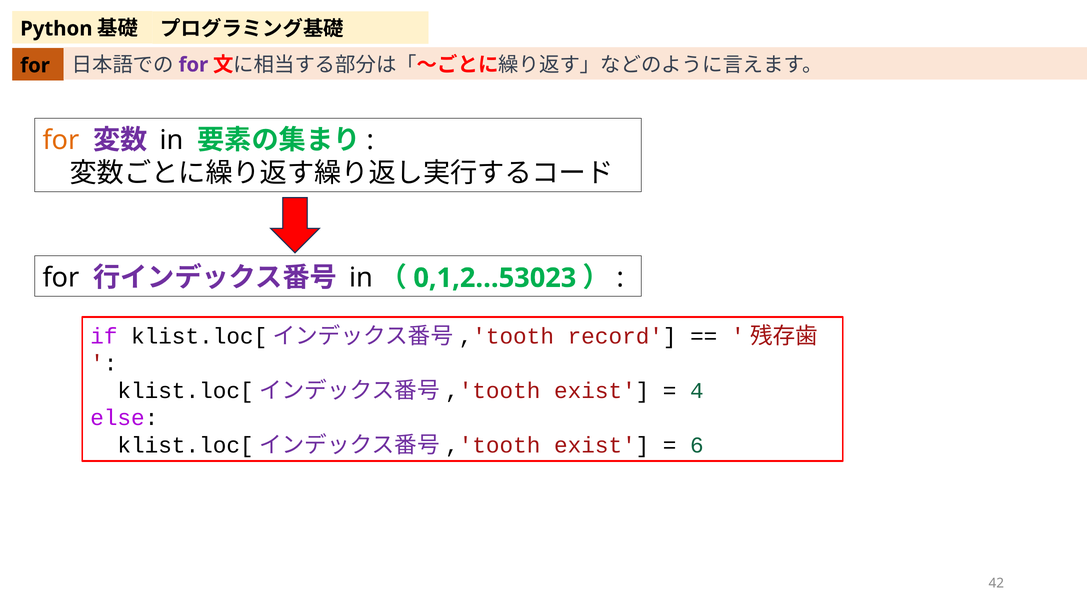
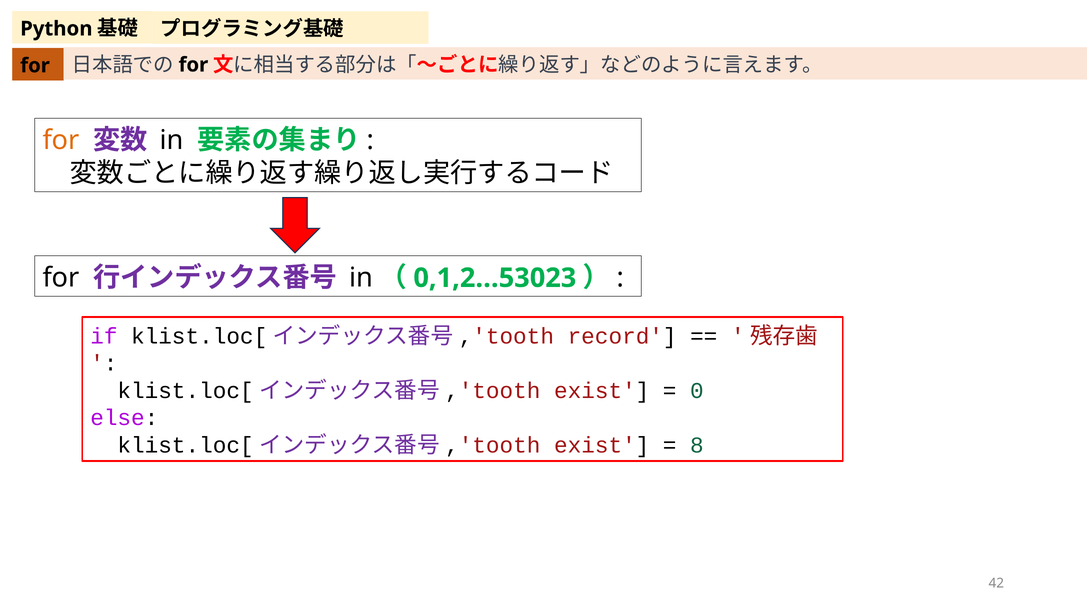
for at (193, 65) colour: purple -> black
4: 4 -> 0
6: 6 -> 8
